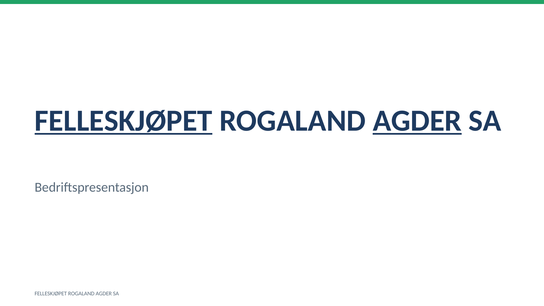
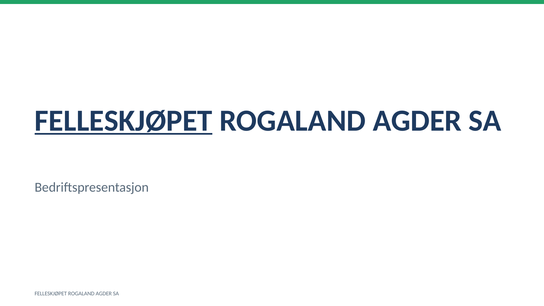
AGDER at (417, 121) underline: present -> none
